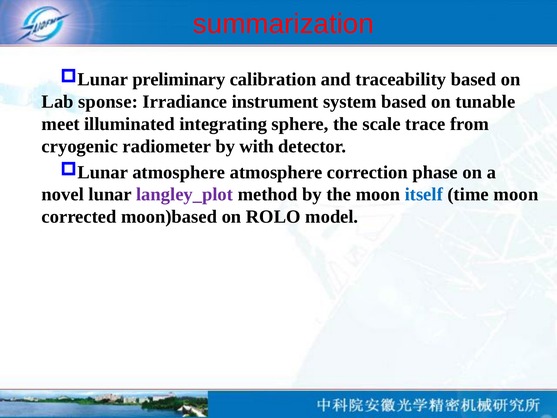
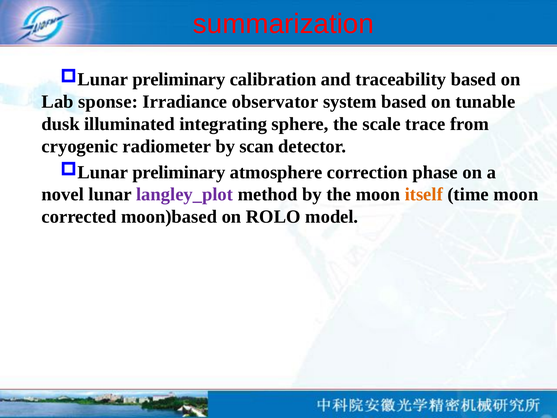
instrument: instrument -> observator
meet: meet -> dusk
with: with -> scan
atmosphere at (179, 172): atmosphere -> preliminary
itself colour: blue -> orange
